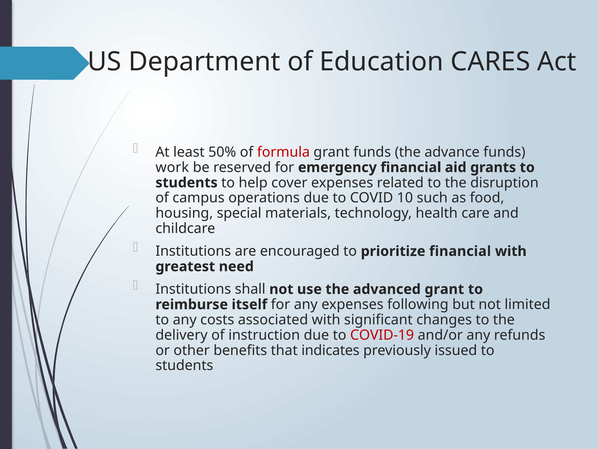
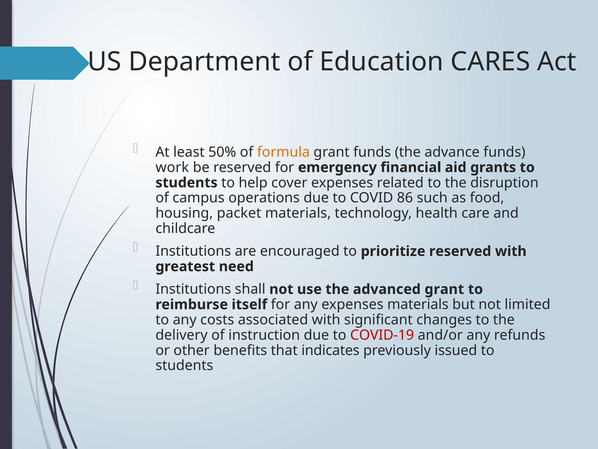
formula colour: red -> orange
10: 10 -> 86
special: special -> packet
prioritize financial: financial -> reserved
expenses following: following -> materials
